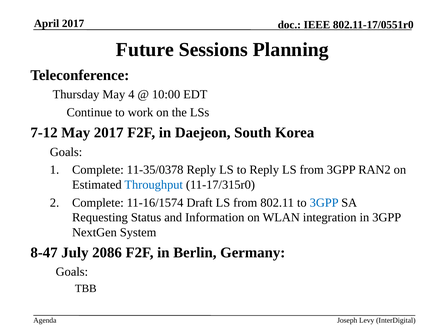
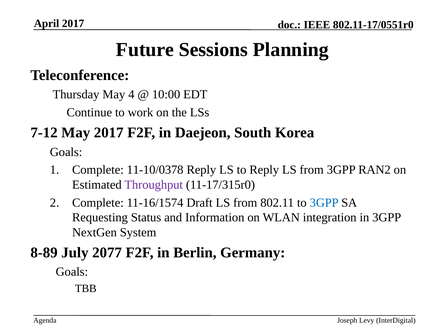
11-35/0378: 11-35/0378 -> 11-10/0378
Throughput colour: blue -> purple
8-47: 8-47 -> 8-89
2086: 2086 -> 2077
